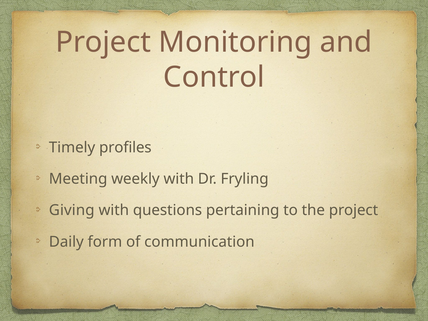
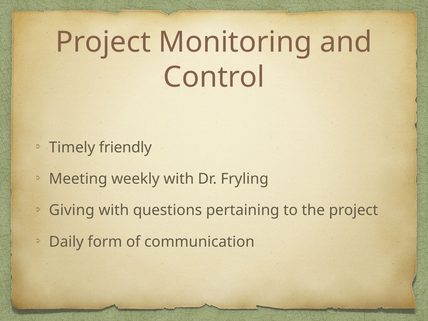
profiles: profiles -> friendly
